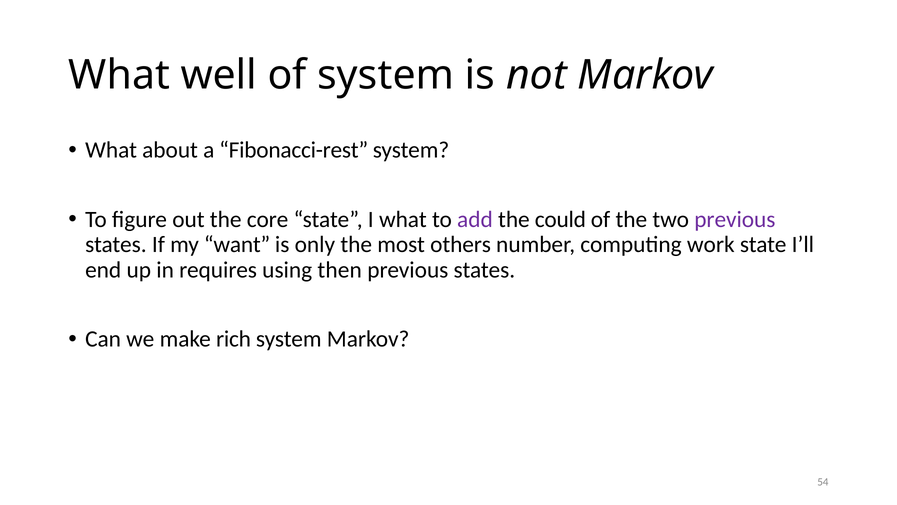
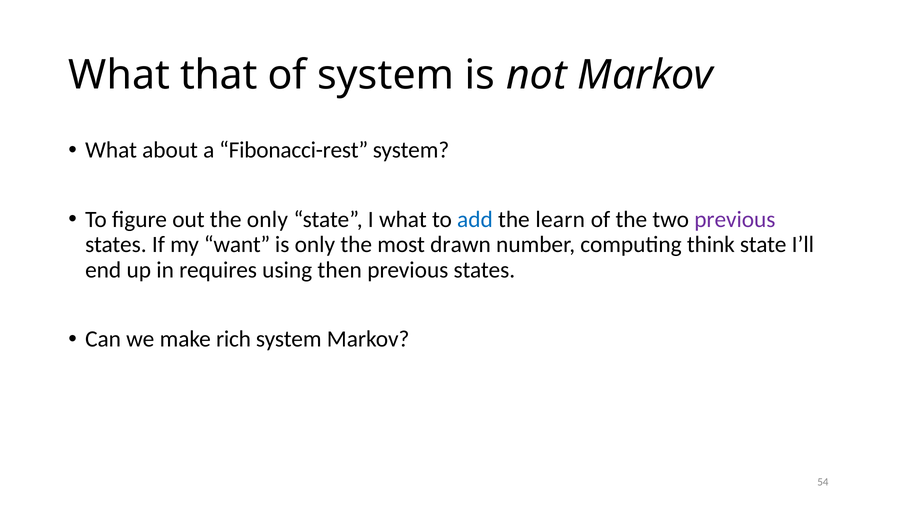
well: well -> that
the core: core -> only
add colour: purple -> blue
could: could -> learn
others: others -> drawn
work: work -> think
